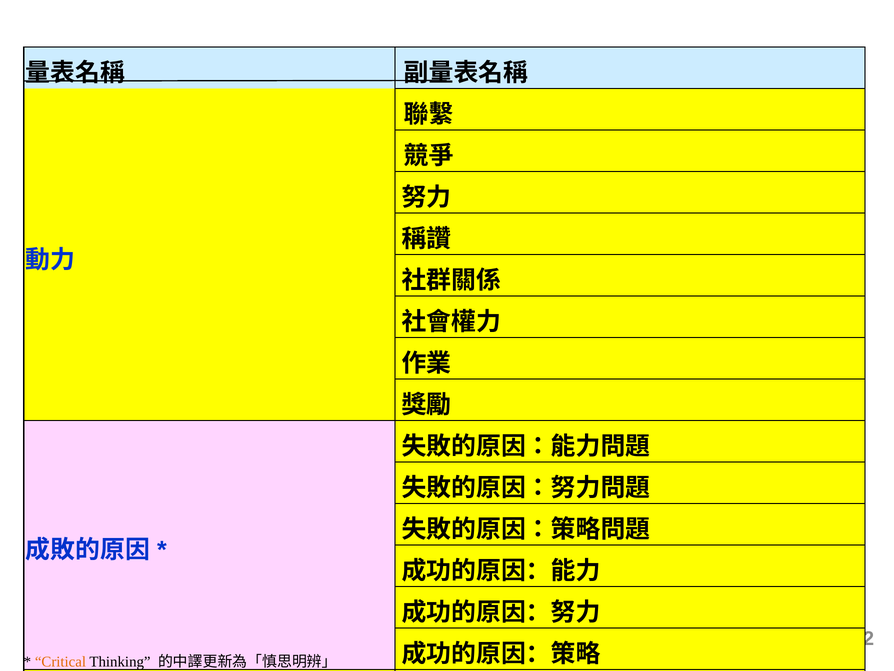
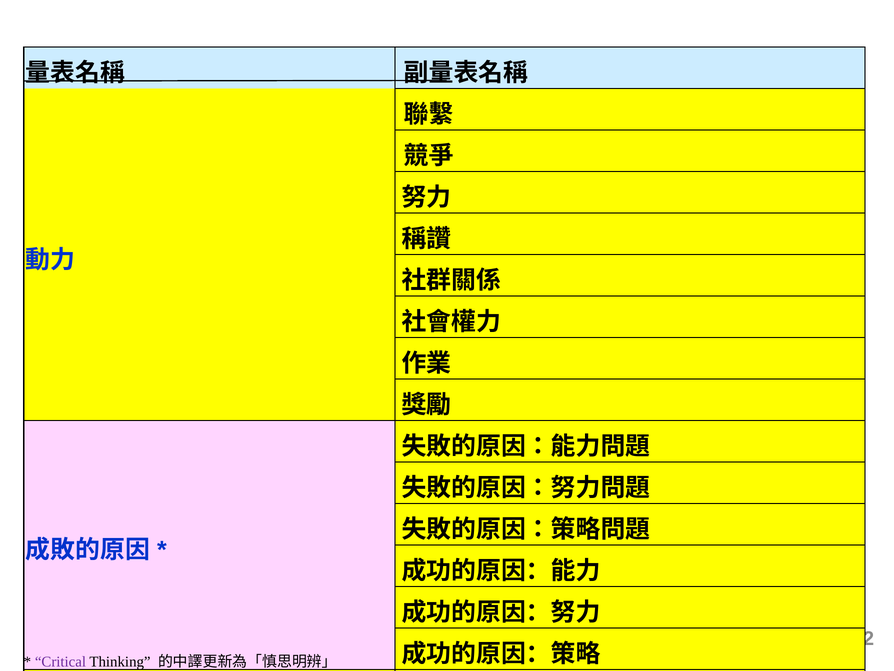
Critical colour: orange -> purple
